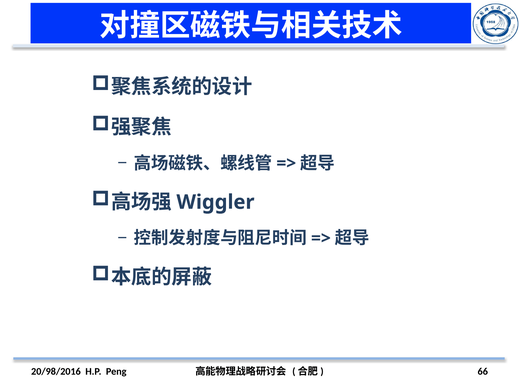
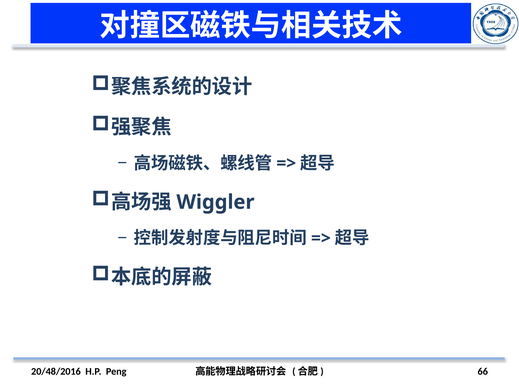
20/98/2016: 20/98/2016 -> 20/48/2016
